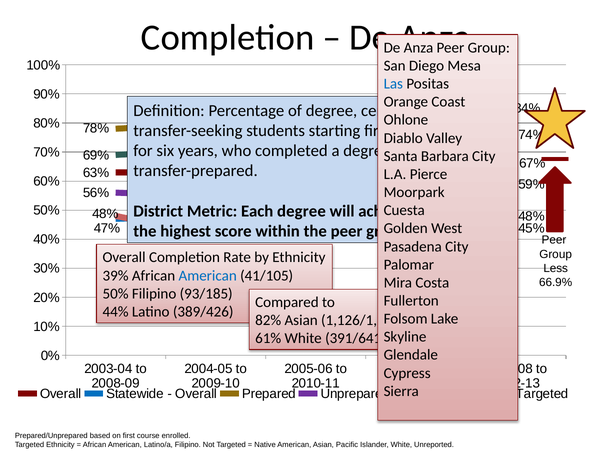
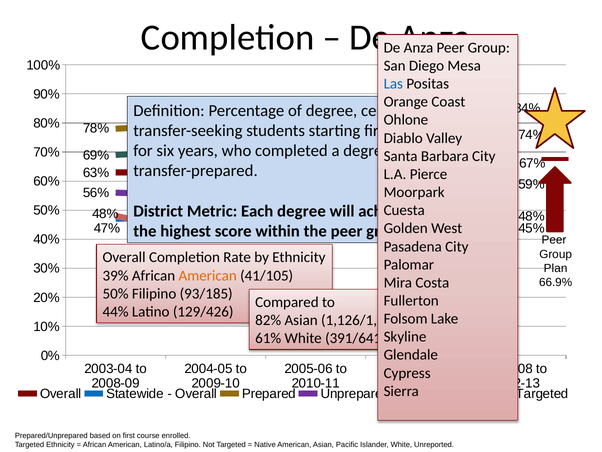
Less: Less -> Plan
American at (208, 275) colour: blue -> orange
389/426: 389/426 -> 129/426
